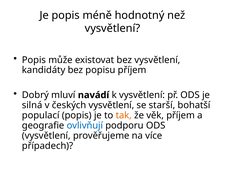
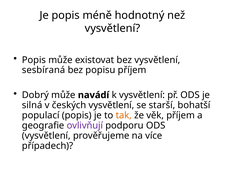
kandidáty: kandidáty -> sesbíraná
Dobrý mluví: mluví -> může
ovlivňují colour: blue -> purple
